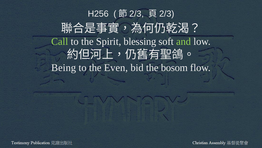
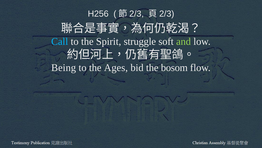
Call colour: light green -> light blue
blessing: blessing -> struggle
Even: Even -> Ages
